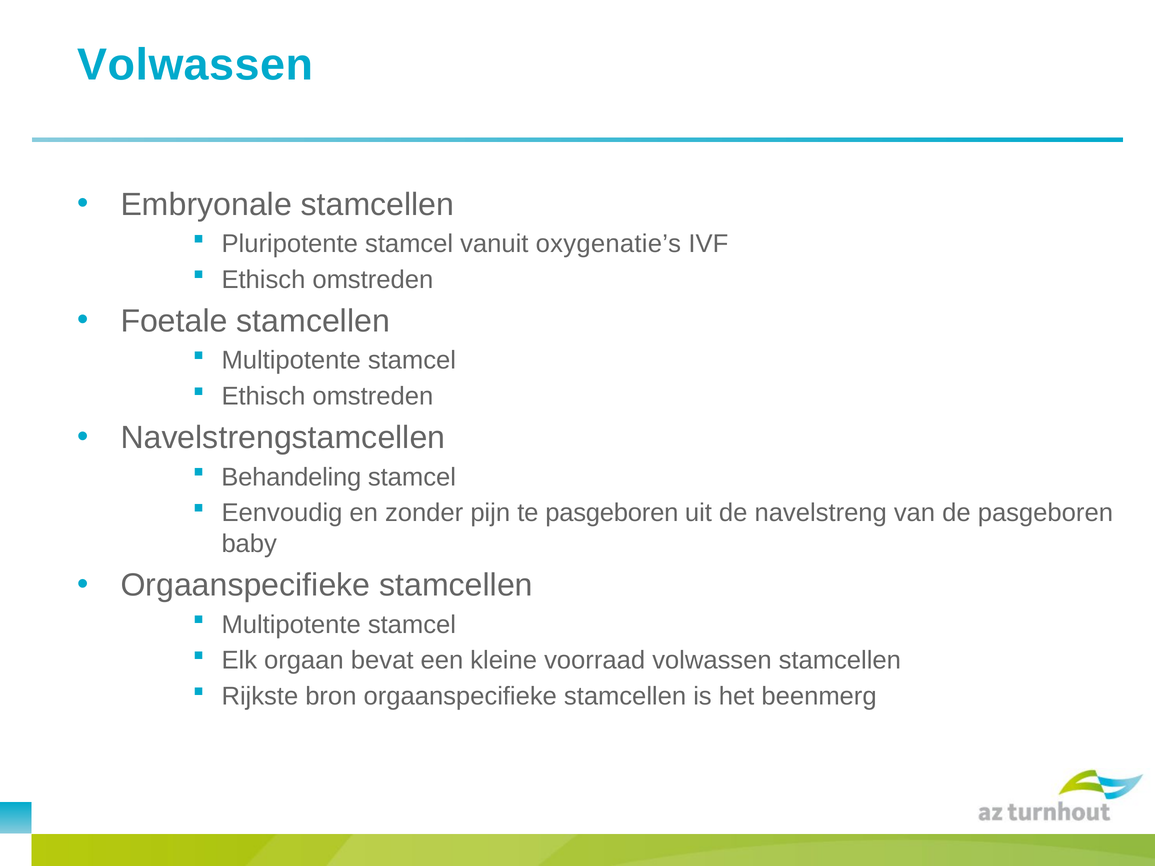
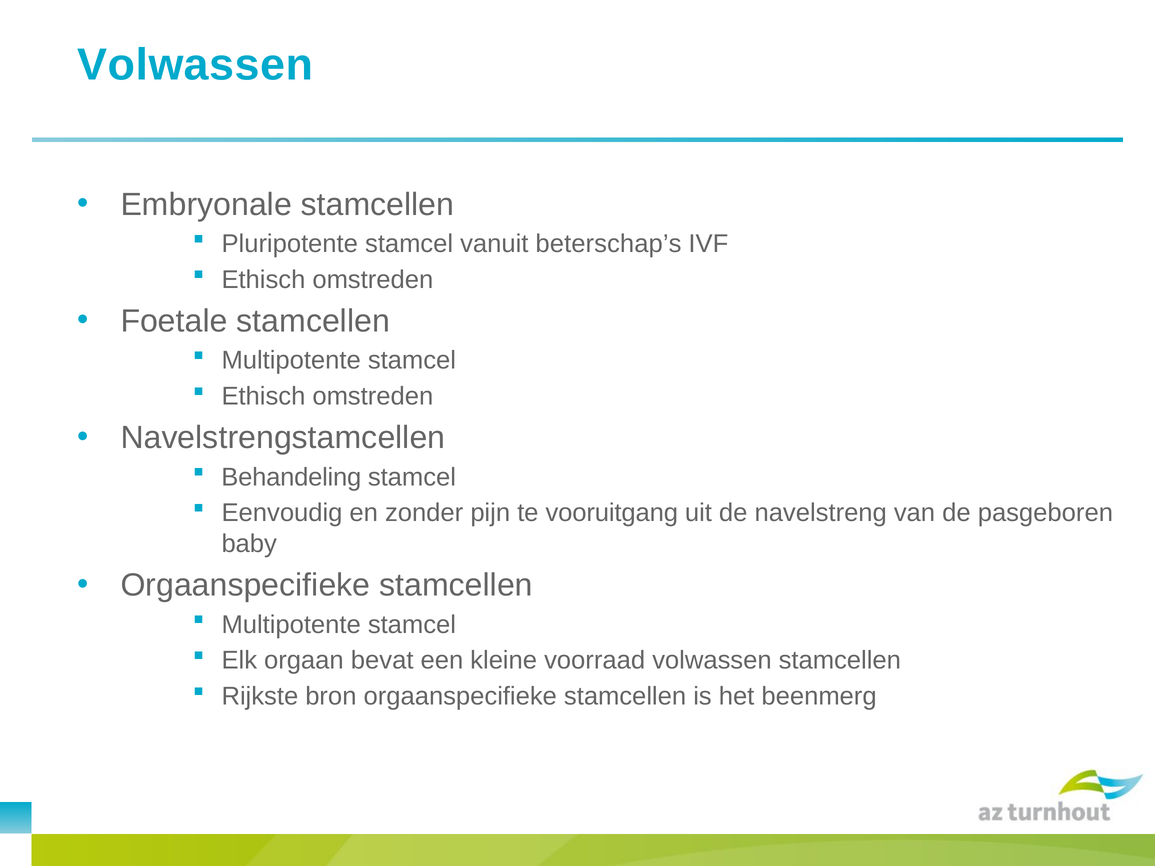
oxygenatie’s: oxygenatie’s -> beterschap’s
te pasgeboren: pasgeboren -> vooruitgang
